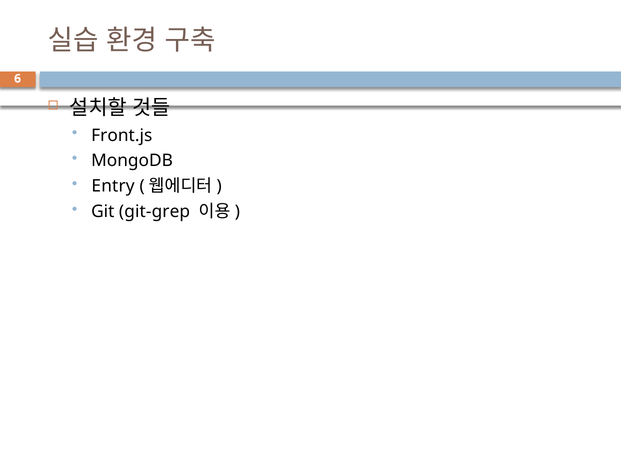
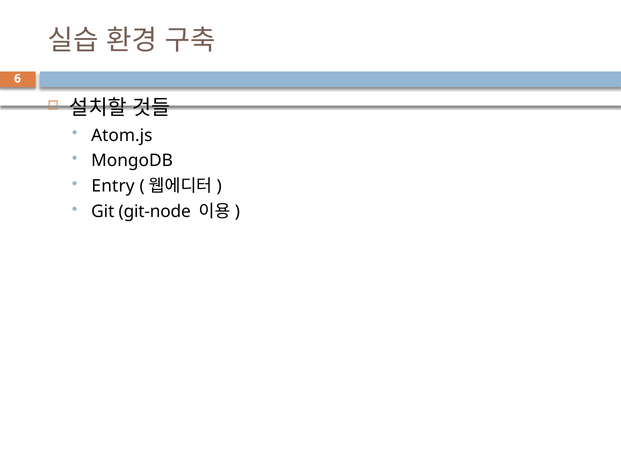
Front.js: Front.js -> Atom.js
git-grep: git-grep -> git-node
